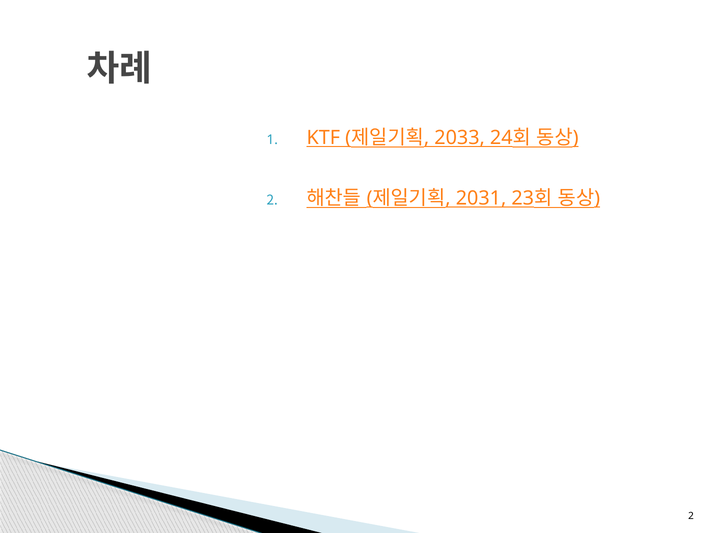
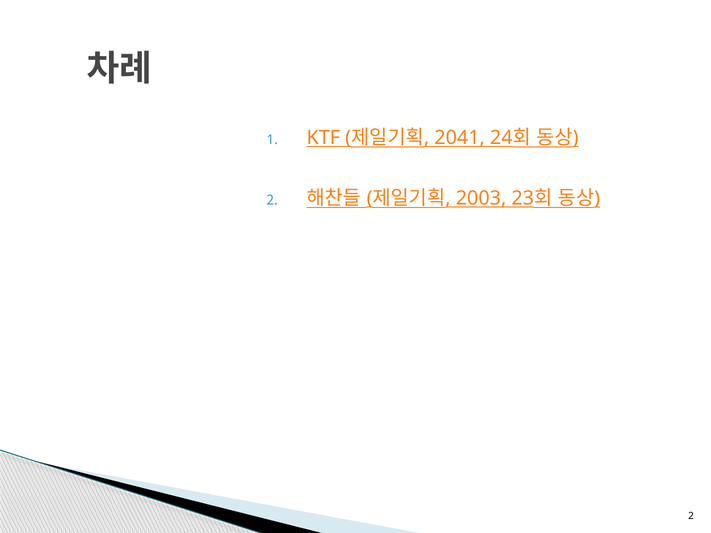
2033: 2033 -> 2041
2031: 2031 -> 2003
